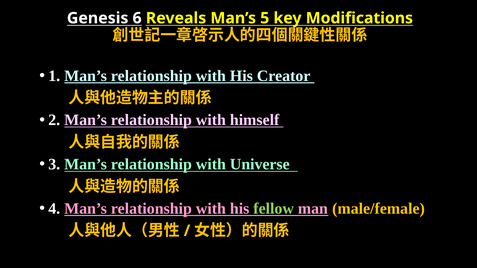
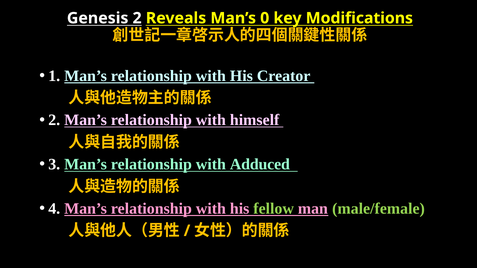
6: 6 -> 2
5: 5 -> 0
Universe: Universe -> Adduced
male/female colour: yellow -> light green
